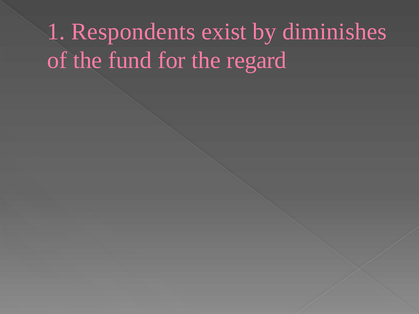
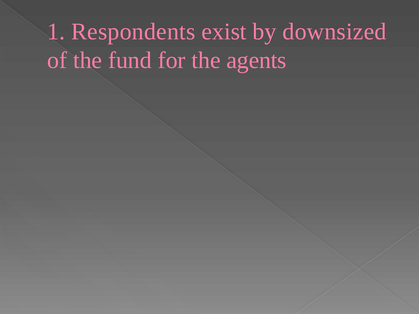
diminishes: diminishes -> downsized
regard: regard -> agents
